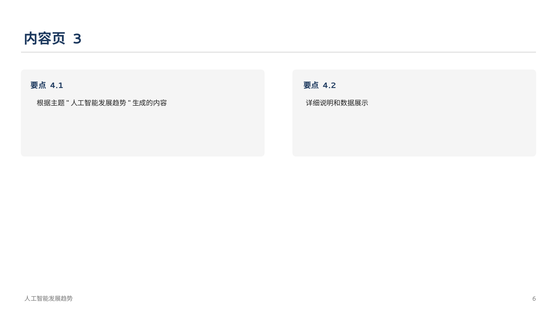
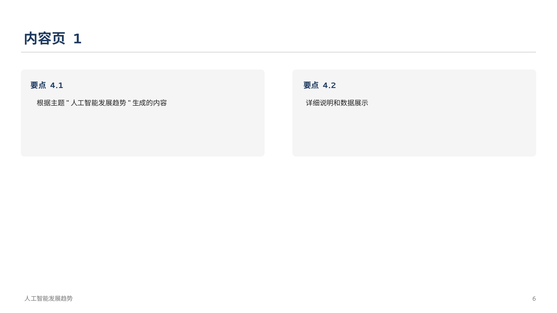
3: 3 -> 1
